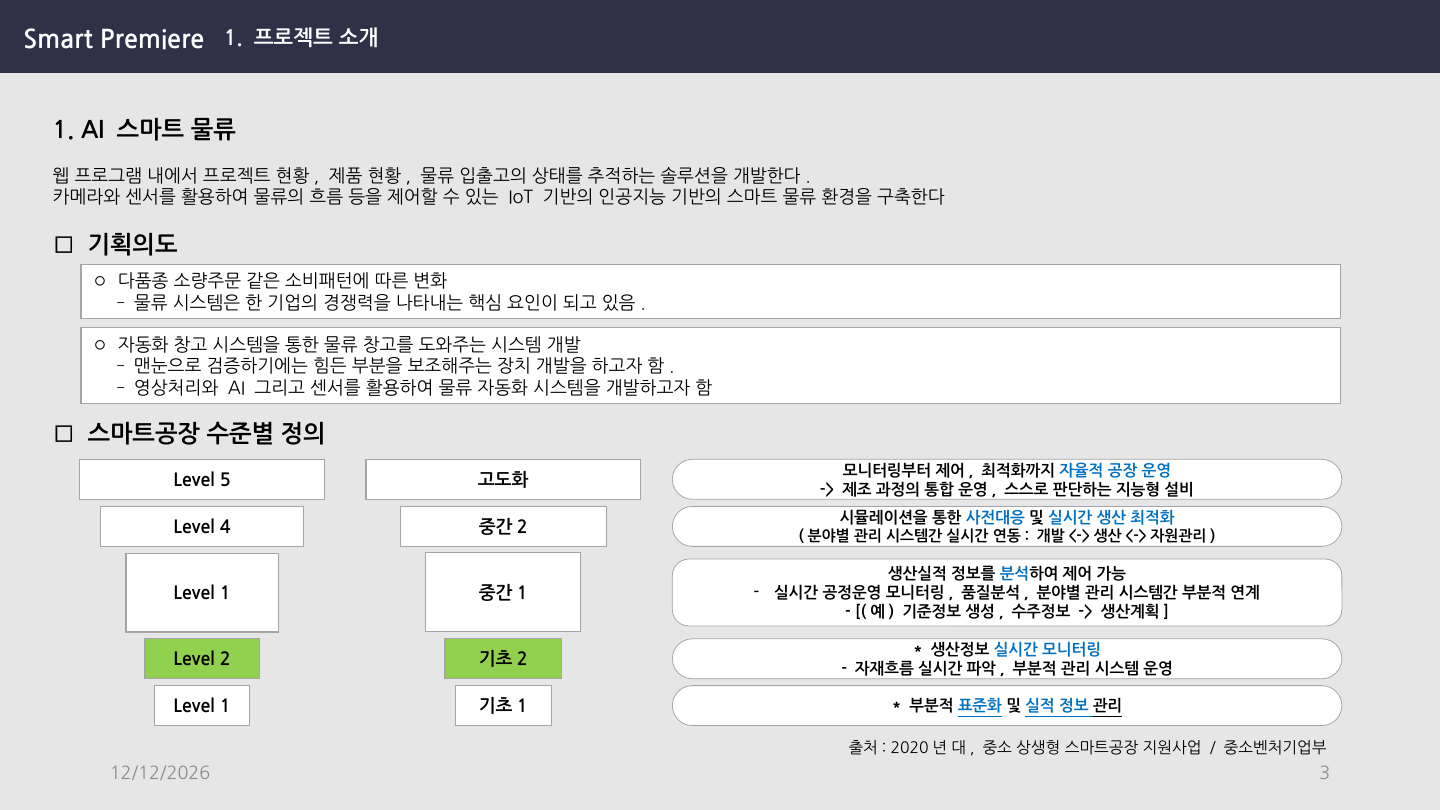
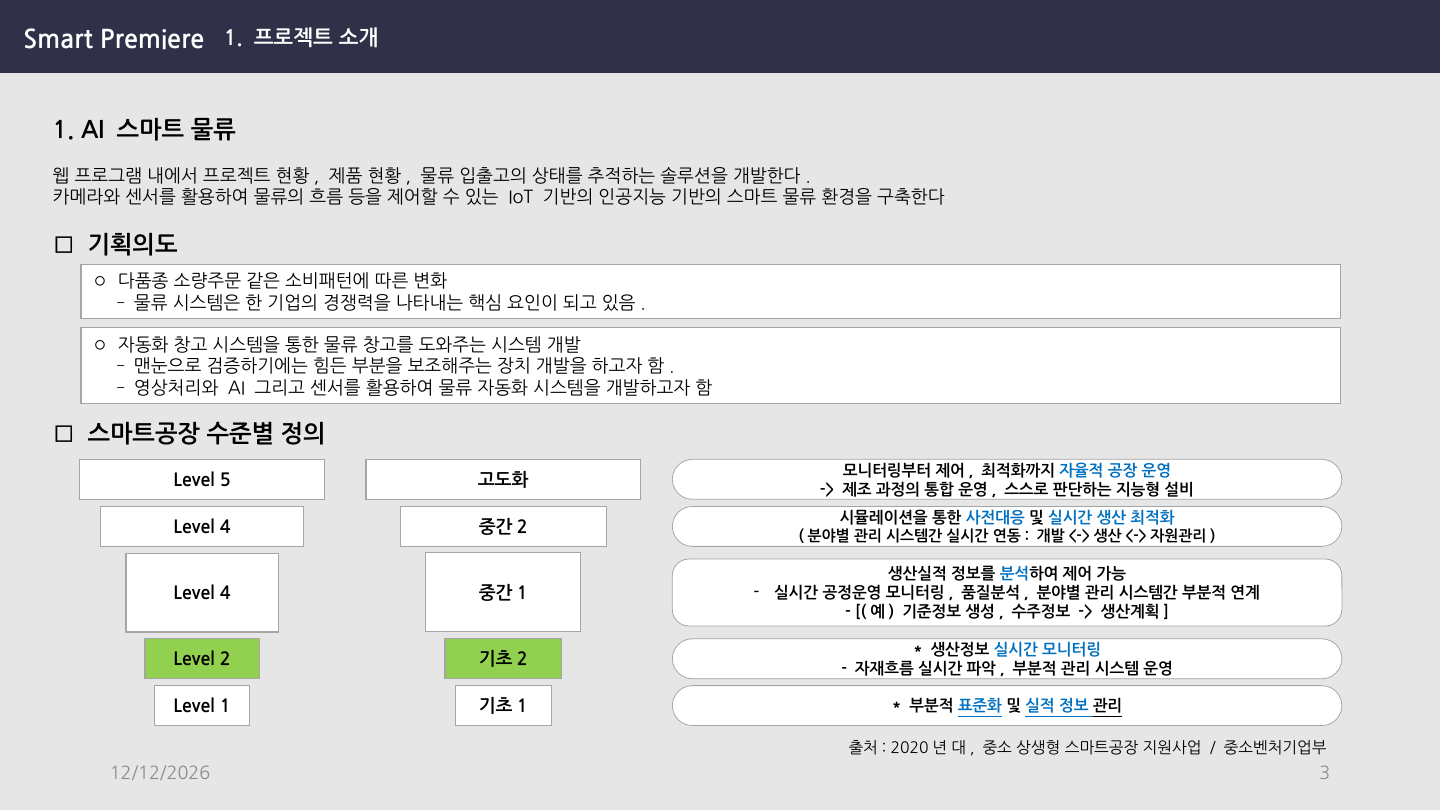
1 at (225, 594): 1 -> 4
